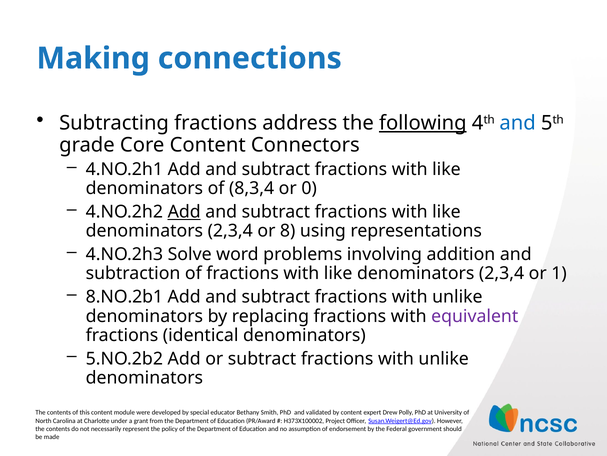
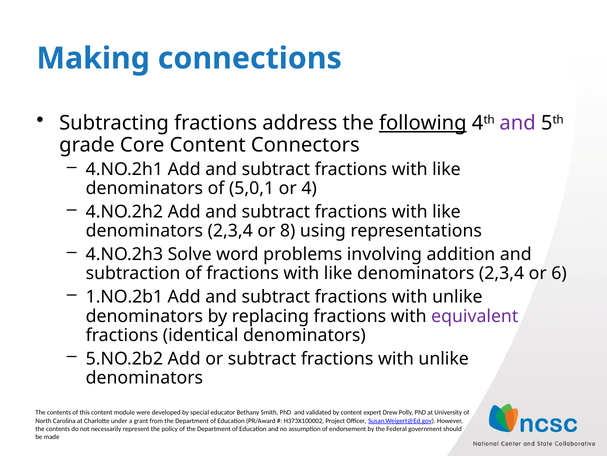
and at (518, 123) colour: blue -> purple
8,3,4: 8,3,4 -> 5,0,1
0: 0 -> 4
Add at (184, 212) underline: present -> none
1: 1 -> 6
8.NO.2b1: 8.NO.2b1 -> 1.NO.2b1
